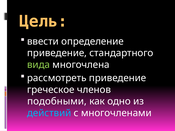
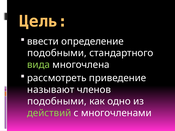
приведение at (57, 53): приведение -> подобными
греческое: греческое -> называют
действий colour: light blue -> light green
